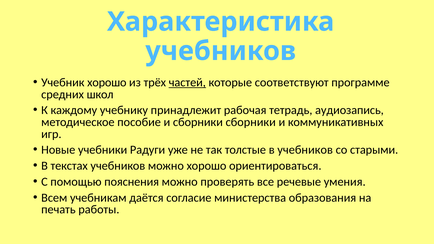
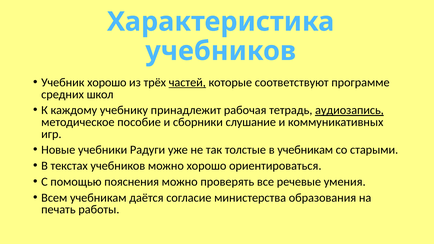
аудиозапись underline: none -> present
сборники сборники: сборники -> слушание
в учебников: учебников -> учебникам
